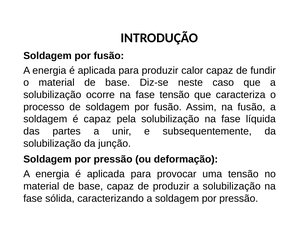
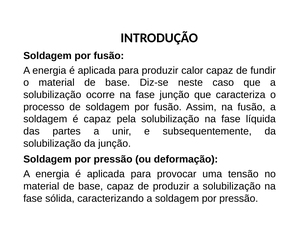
fase tensão: tensão -> junção
